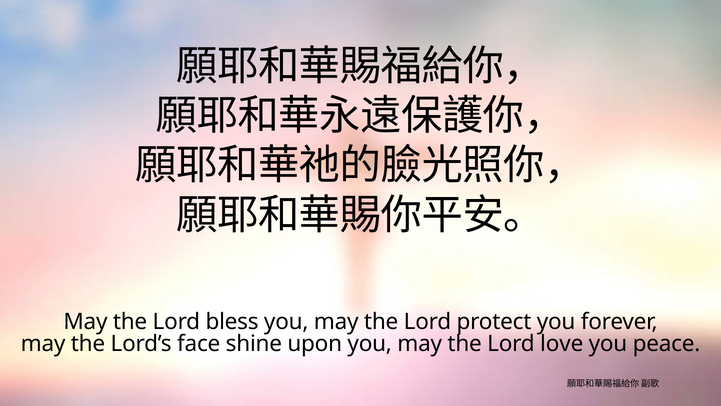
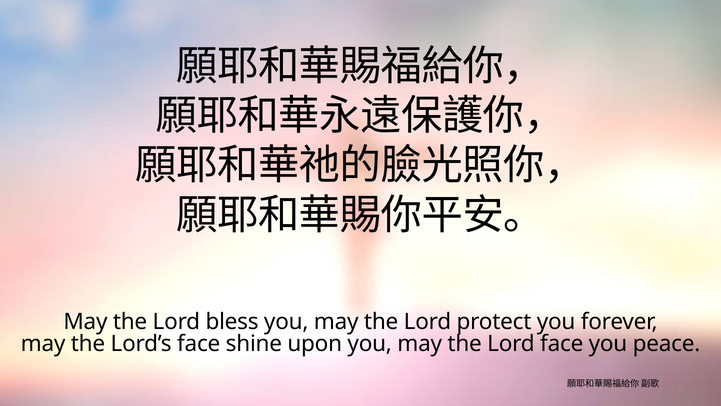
Lord love: love -> face
